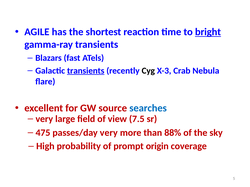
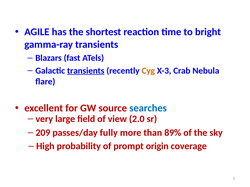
bright underline: present -> none
Cyg colour: black -> orange
7.5: 7.5 -> 2.0
475: 475 -> 209
passes/day very: very -> fully
88%: 88% -> 89%
